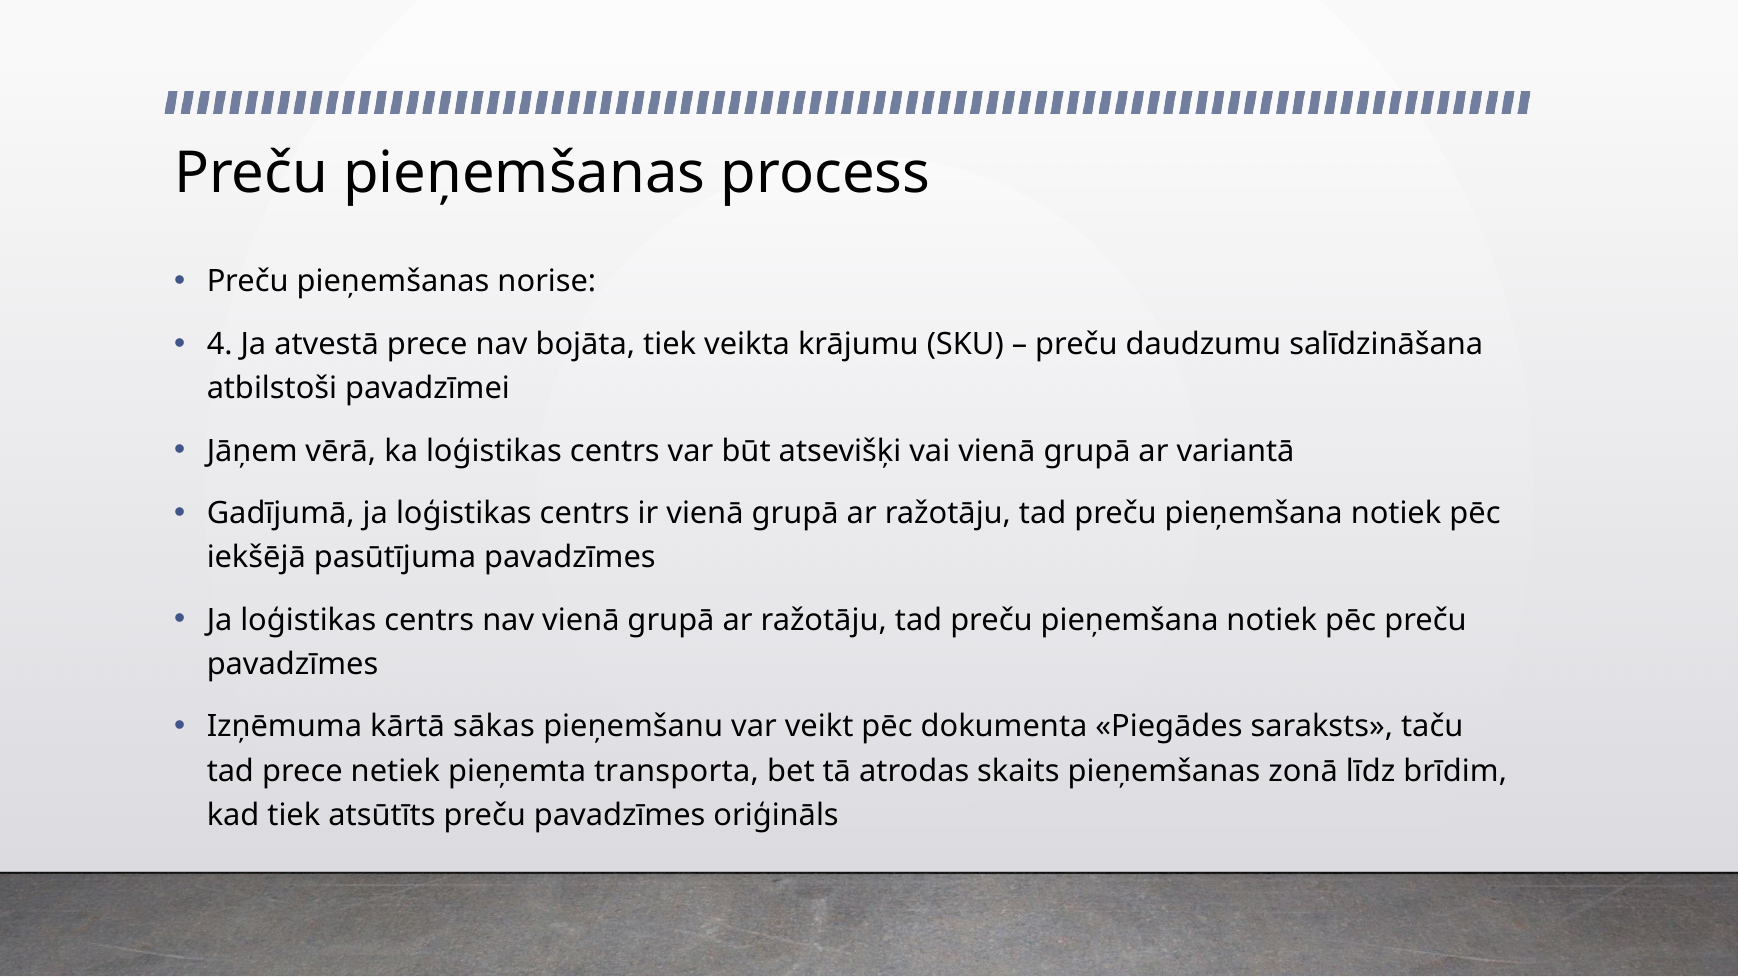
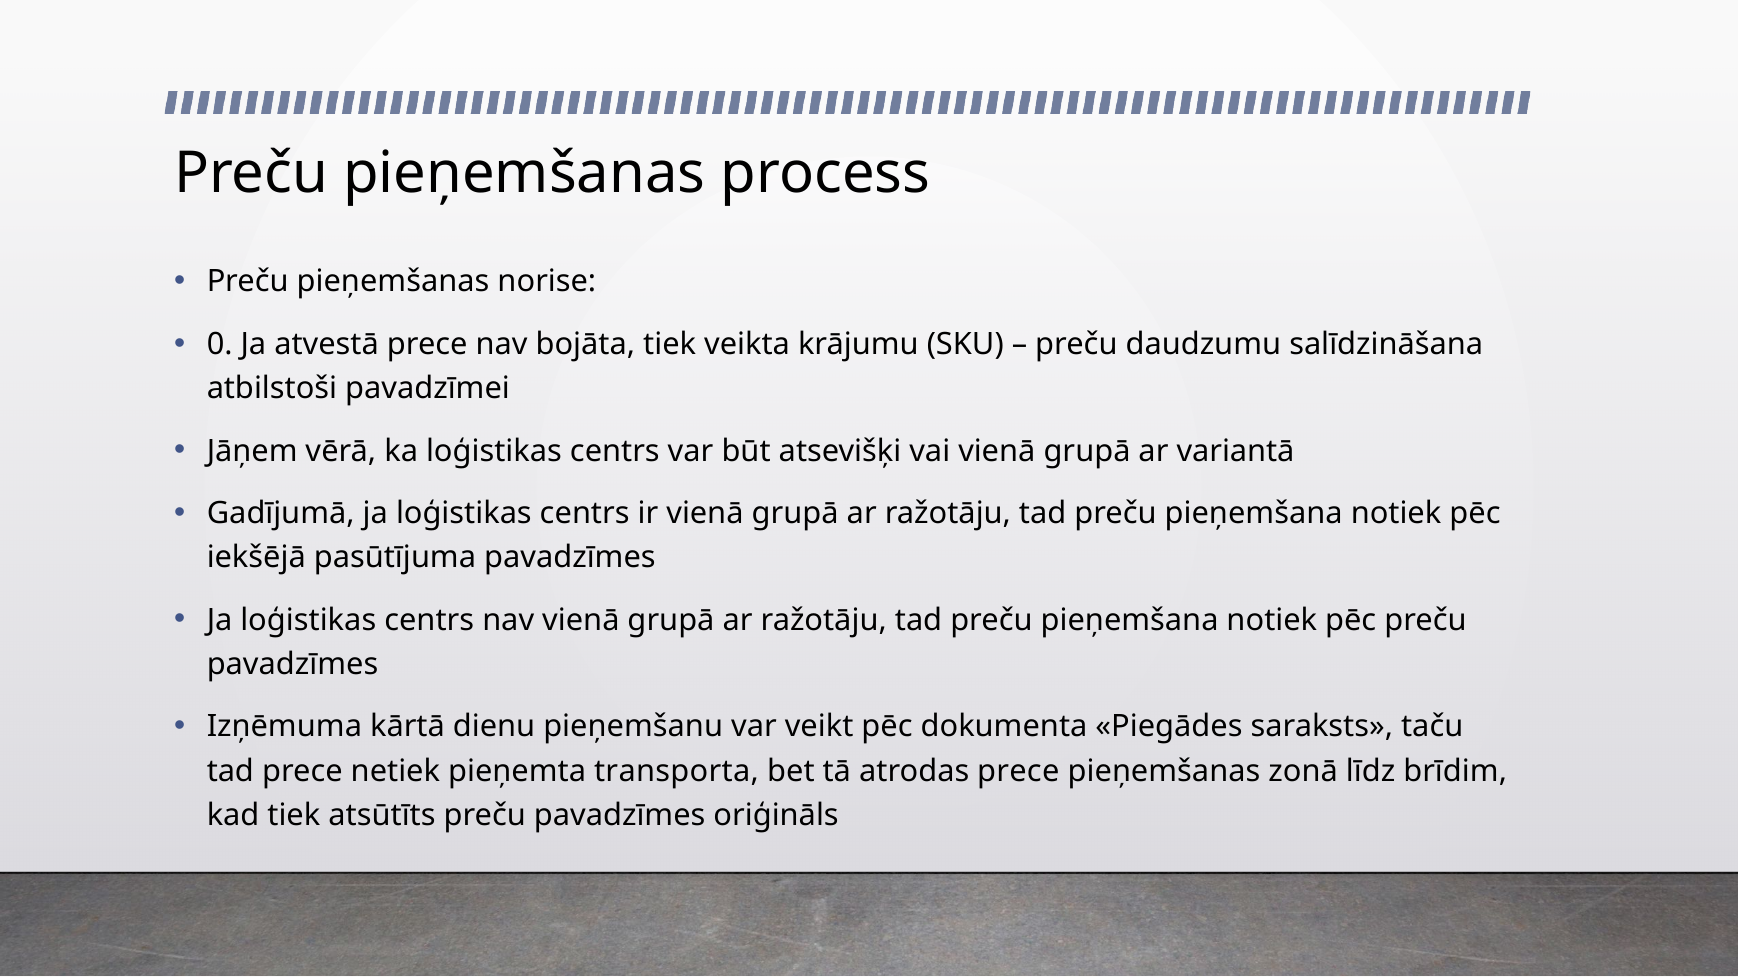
4: 4 -> 0
sākas: sākas -> dienu
atrodas skaits: skaits -> prece
